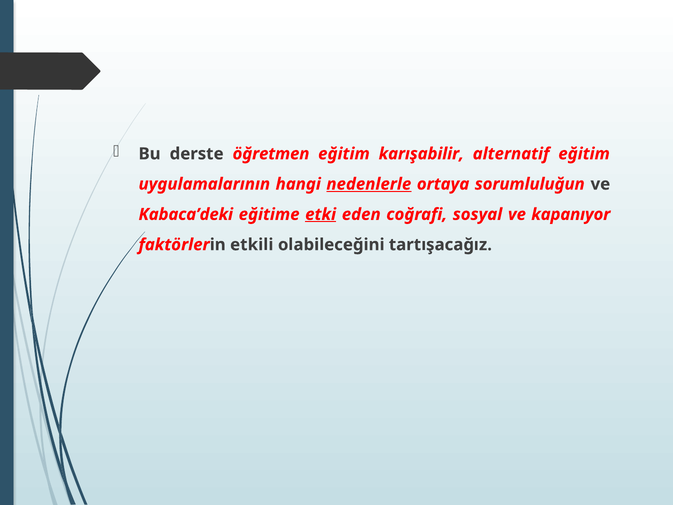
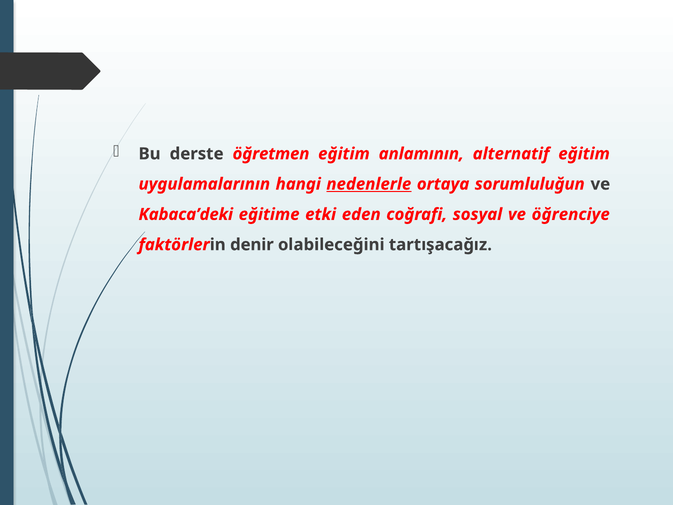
karışabilir: karışabilir -> anlamının
etki underline: present -> none
kapanıyor: kapanıyor -> öğrenciye
etkili: etkili -> denir
